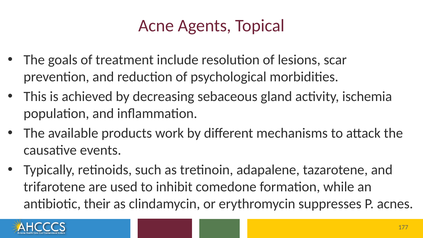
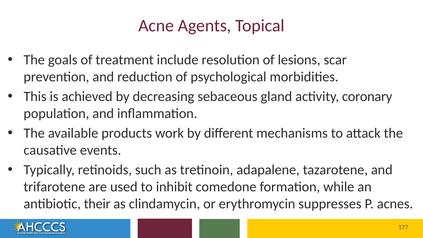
ischemia: ischemia -> coronary
